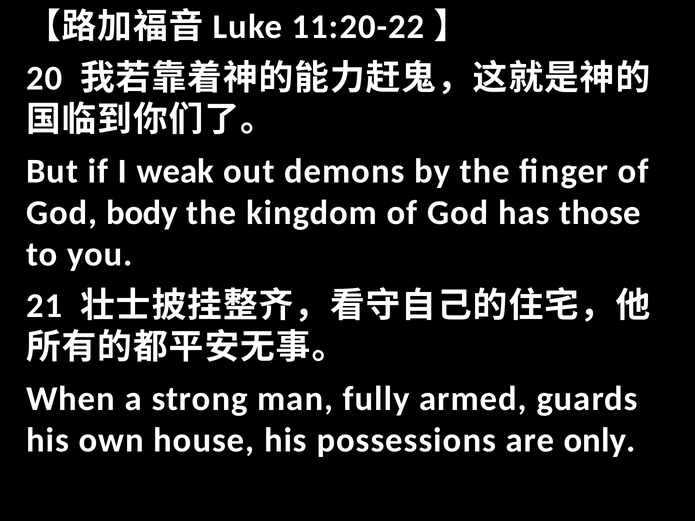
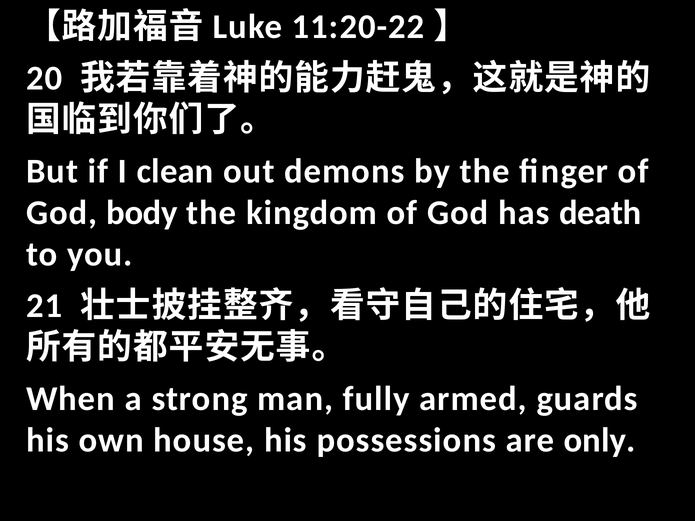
weak: weak -> clean
those: those -> death
